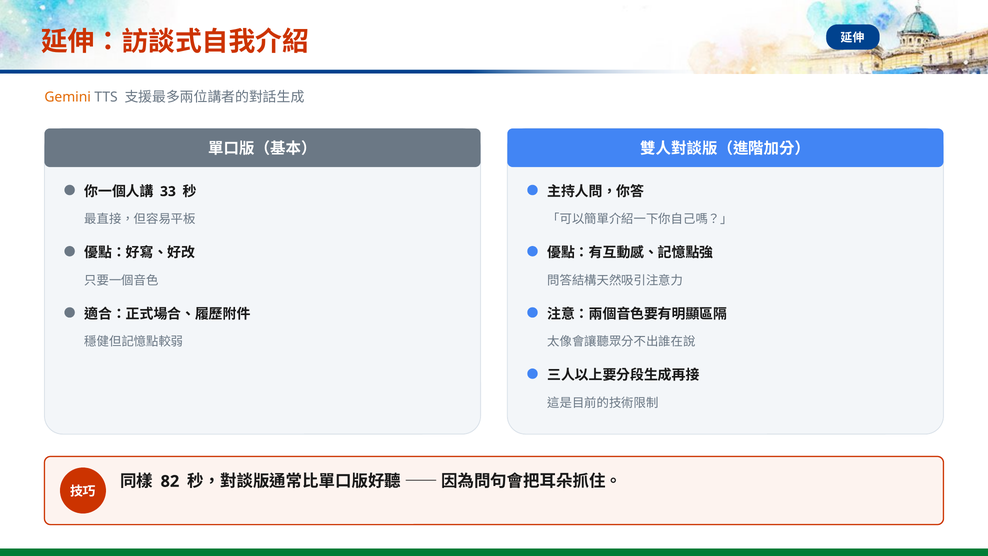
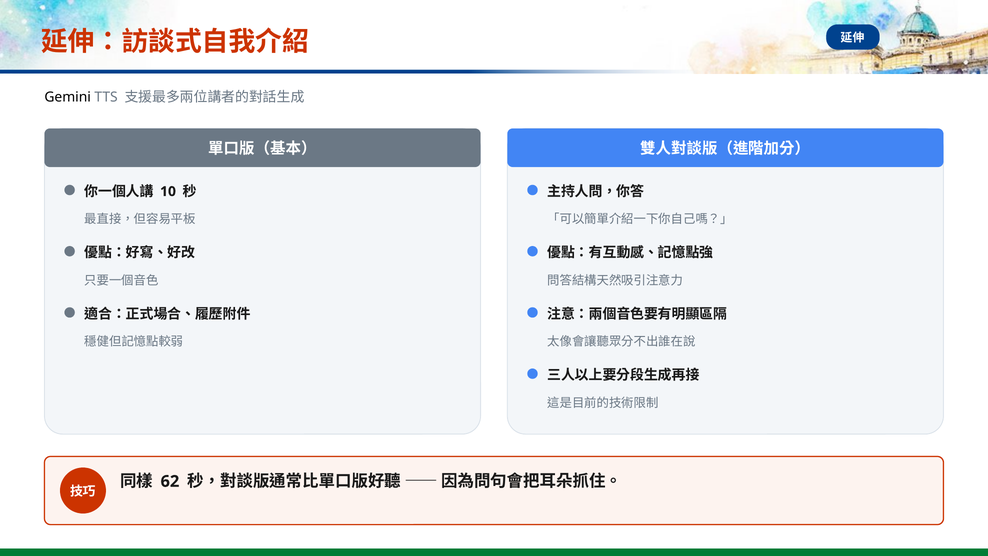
Gemini colour: orange -> black
33: 33 -> 10
82: 82 -> 62
